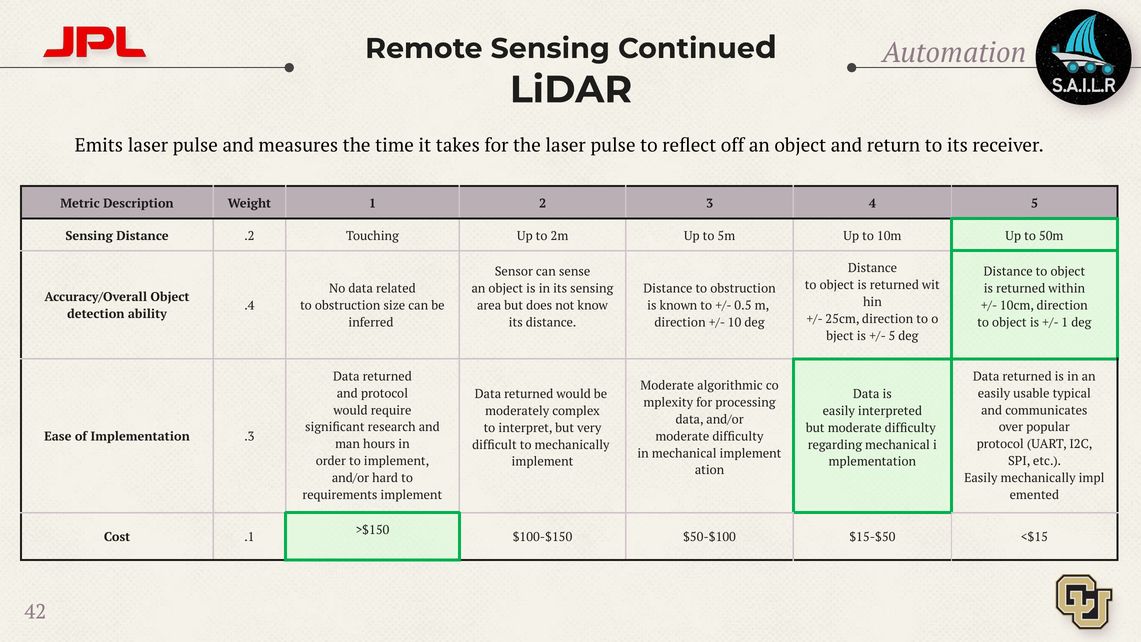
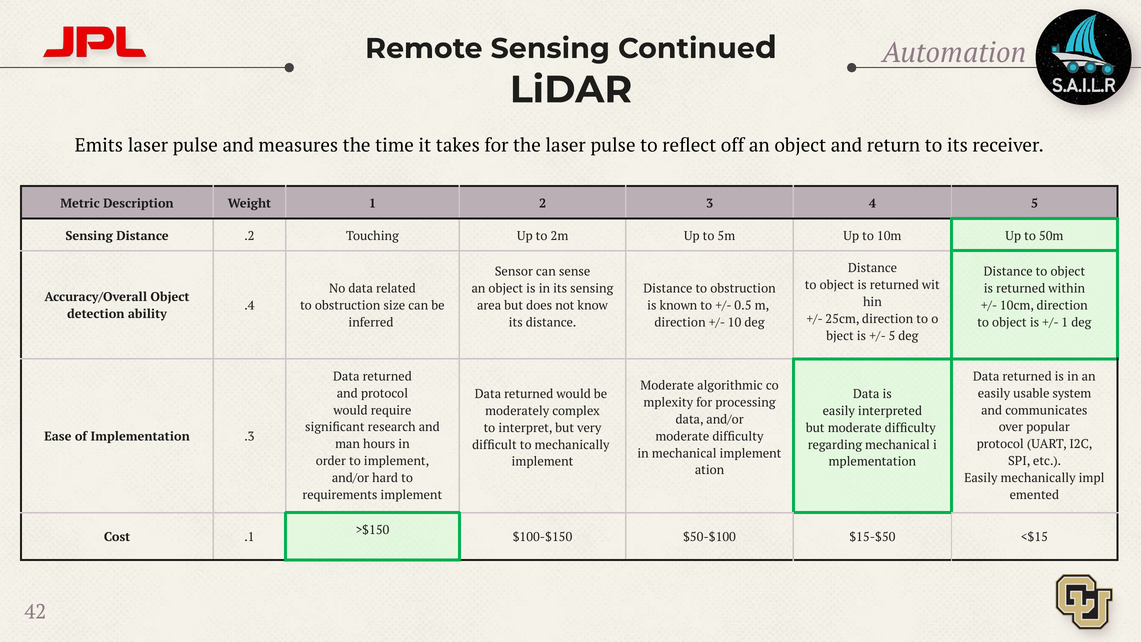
typical: typical -> system
